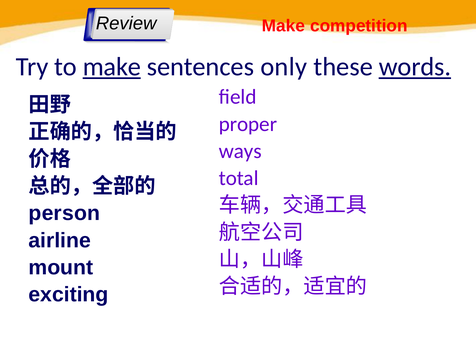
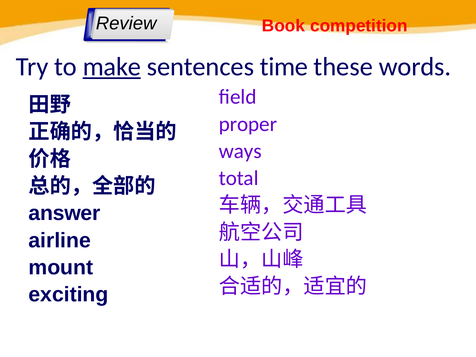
Make at (283, 26): Make -> Book
only: only -> time
words underline: present -> none
person: person -> answer
